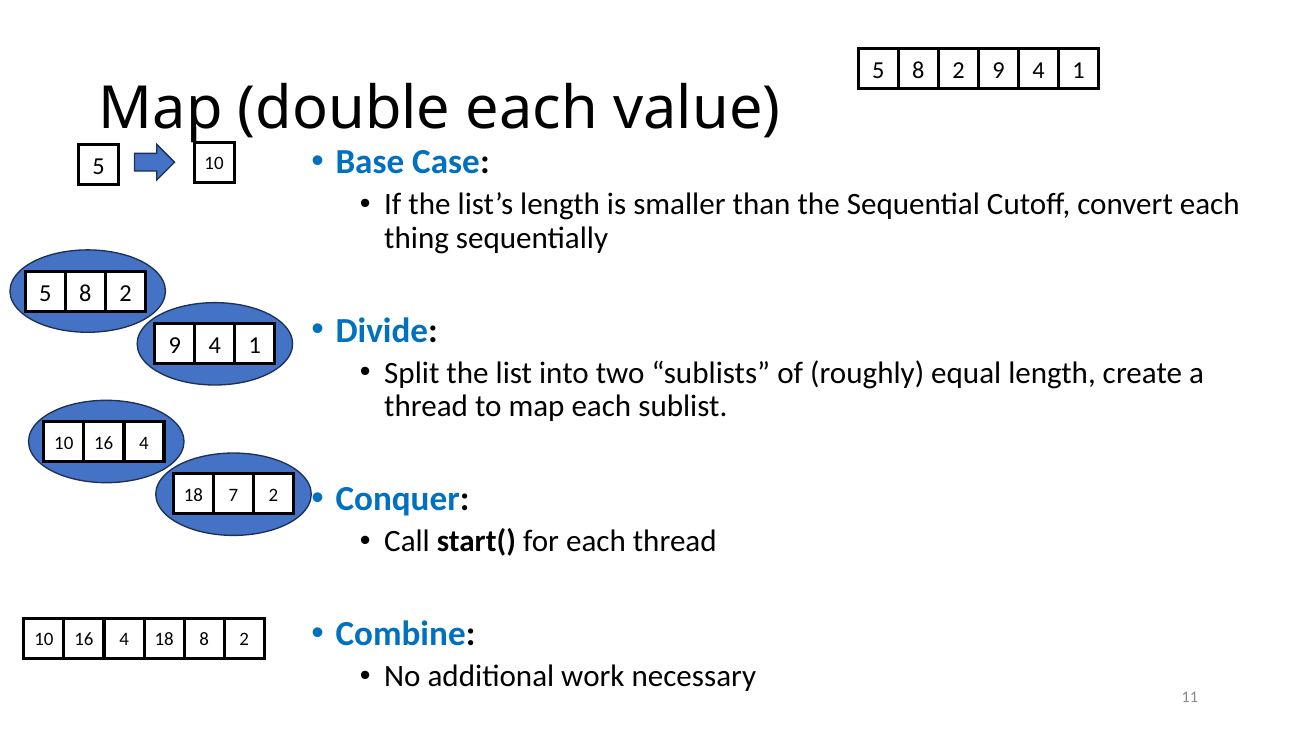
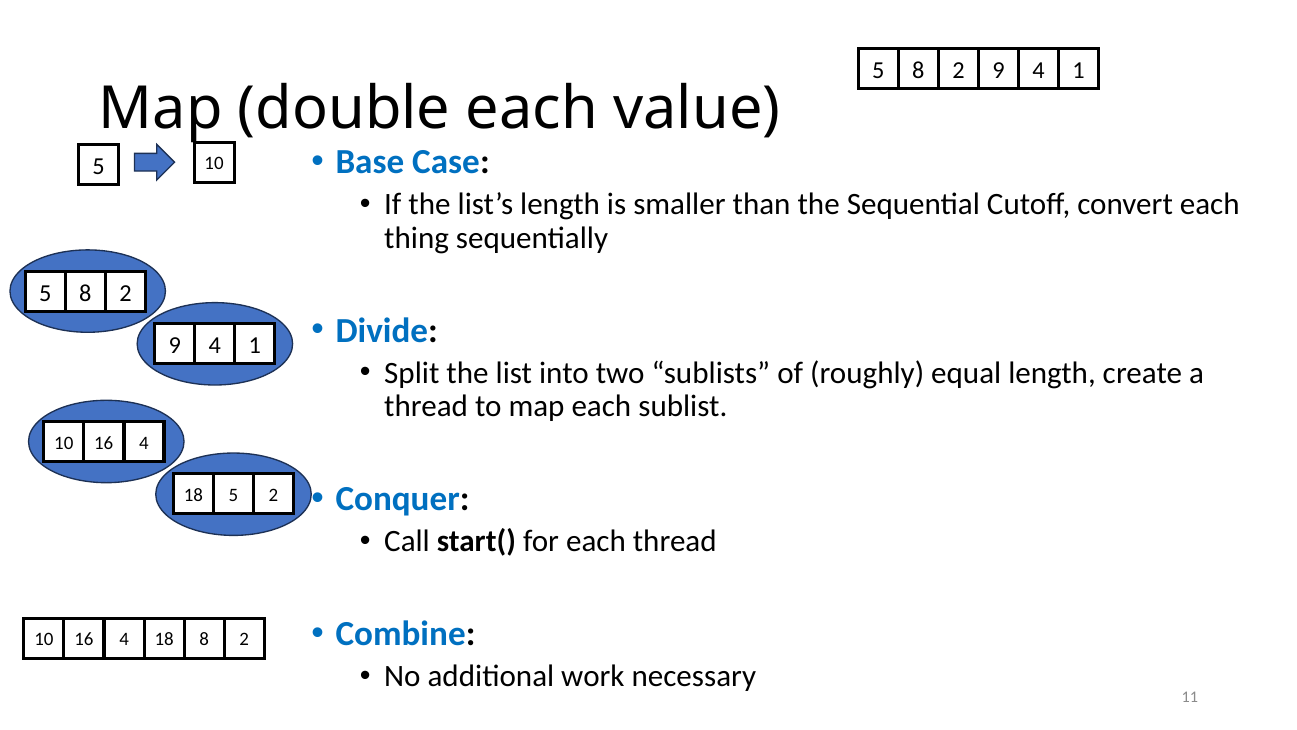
18 7: 7 -> 5
